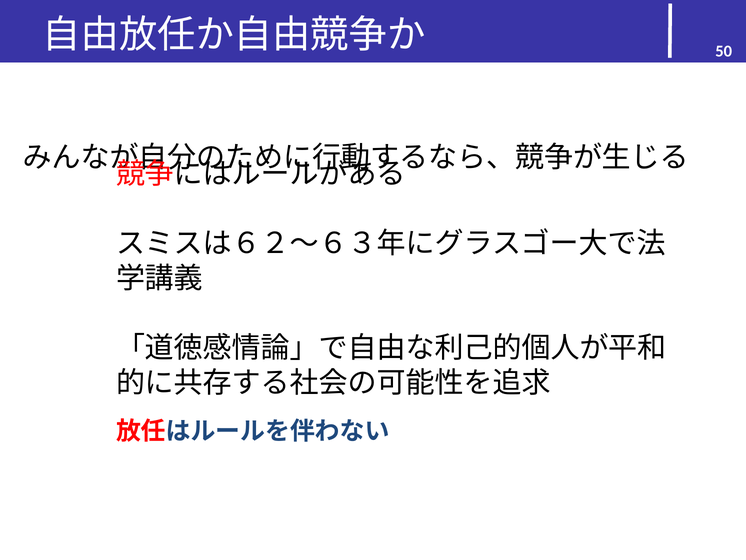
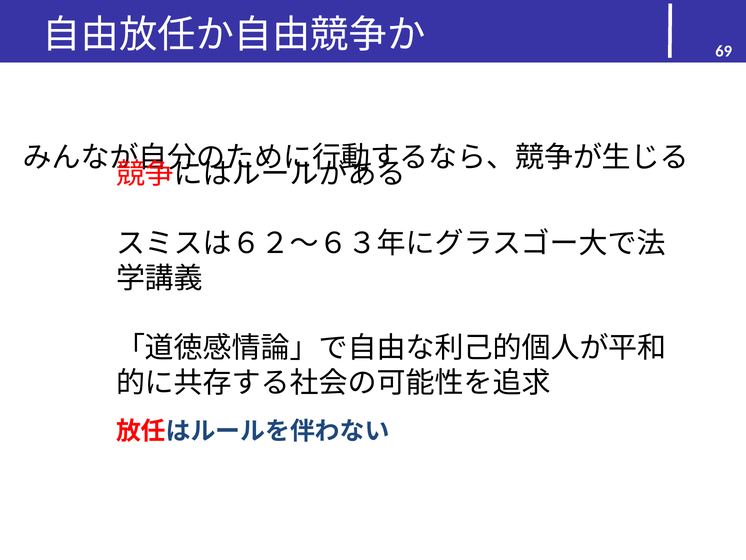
50: 50 -> 69
